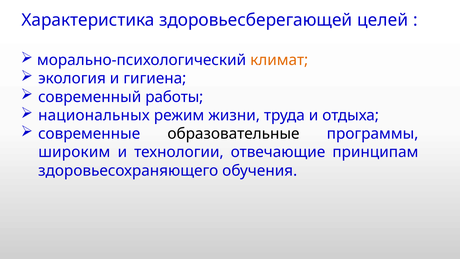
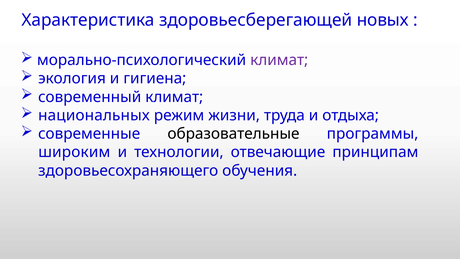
целей: целей -> новых
климат at (279, 60) colour: orange -> purple
современный работы: работы -> климат
